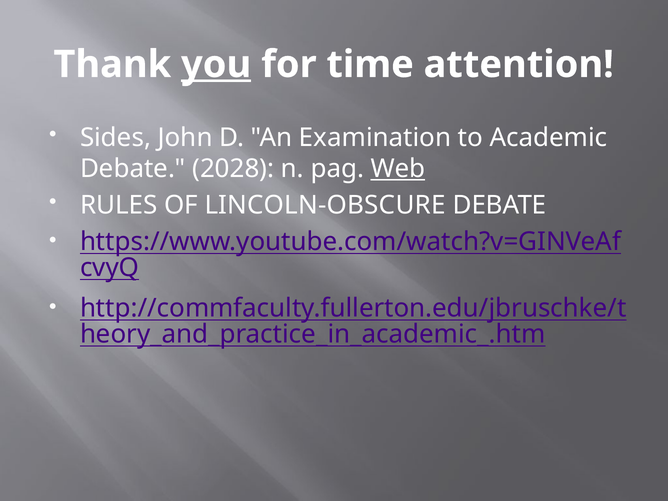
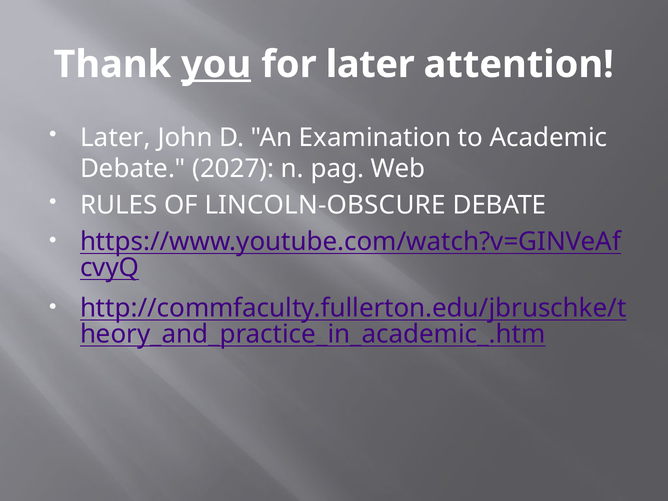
for time: time -> later
Sides at (116, 138): Sides -> Later
2028: 2028 -> 2027
Web underline: present -> none
